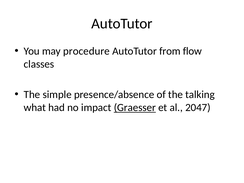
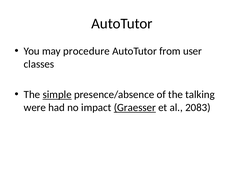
flow: flow -> user
simple underline: none -> present
what: what -> were
2047: 2047 -> 2083
